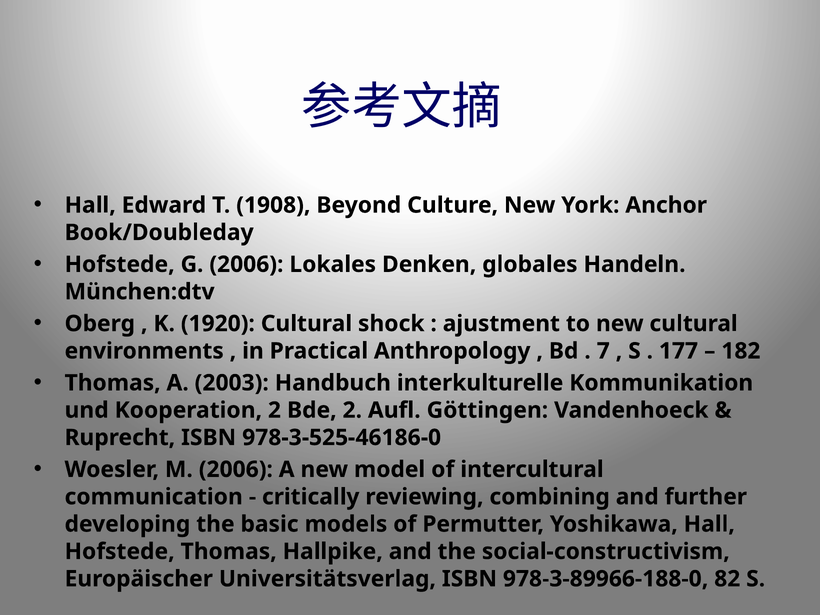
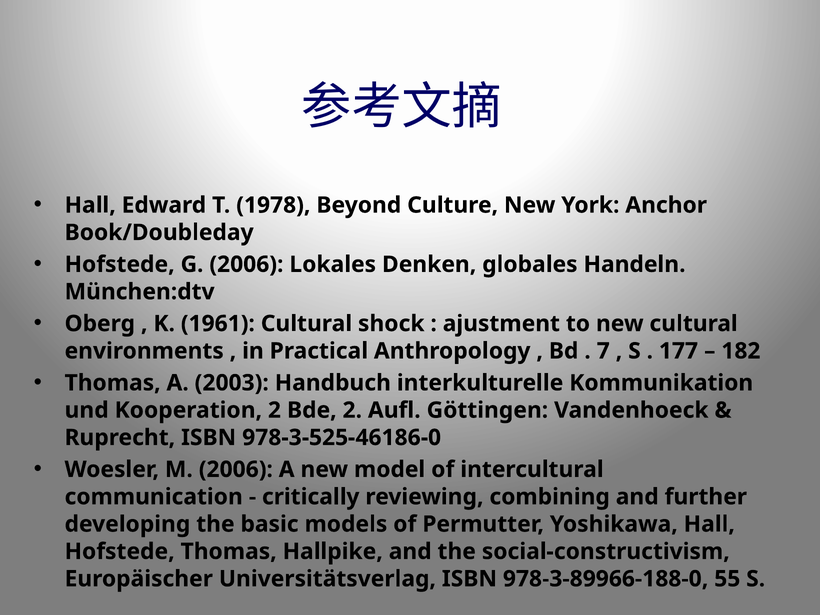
1908: 1908 -> 1978
1920: 1920 -> 1961
82: 82 -> 55
